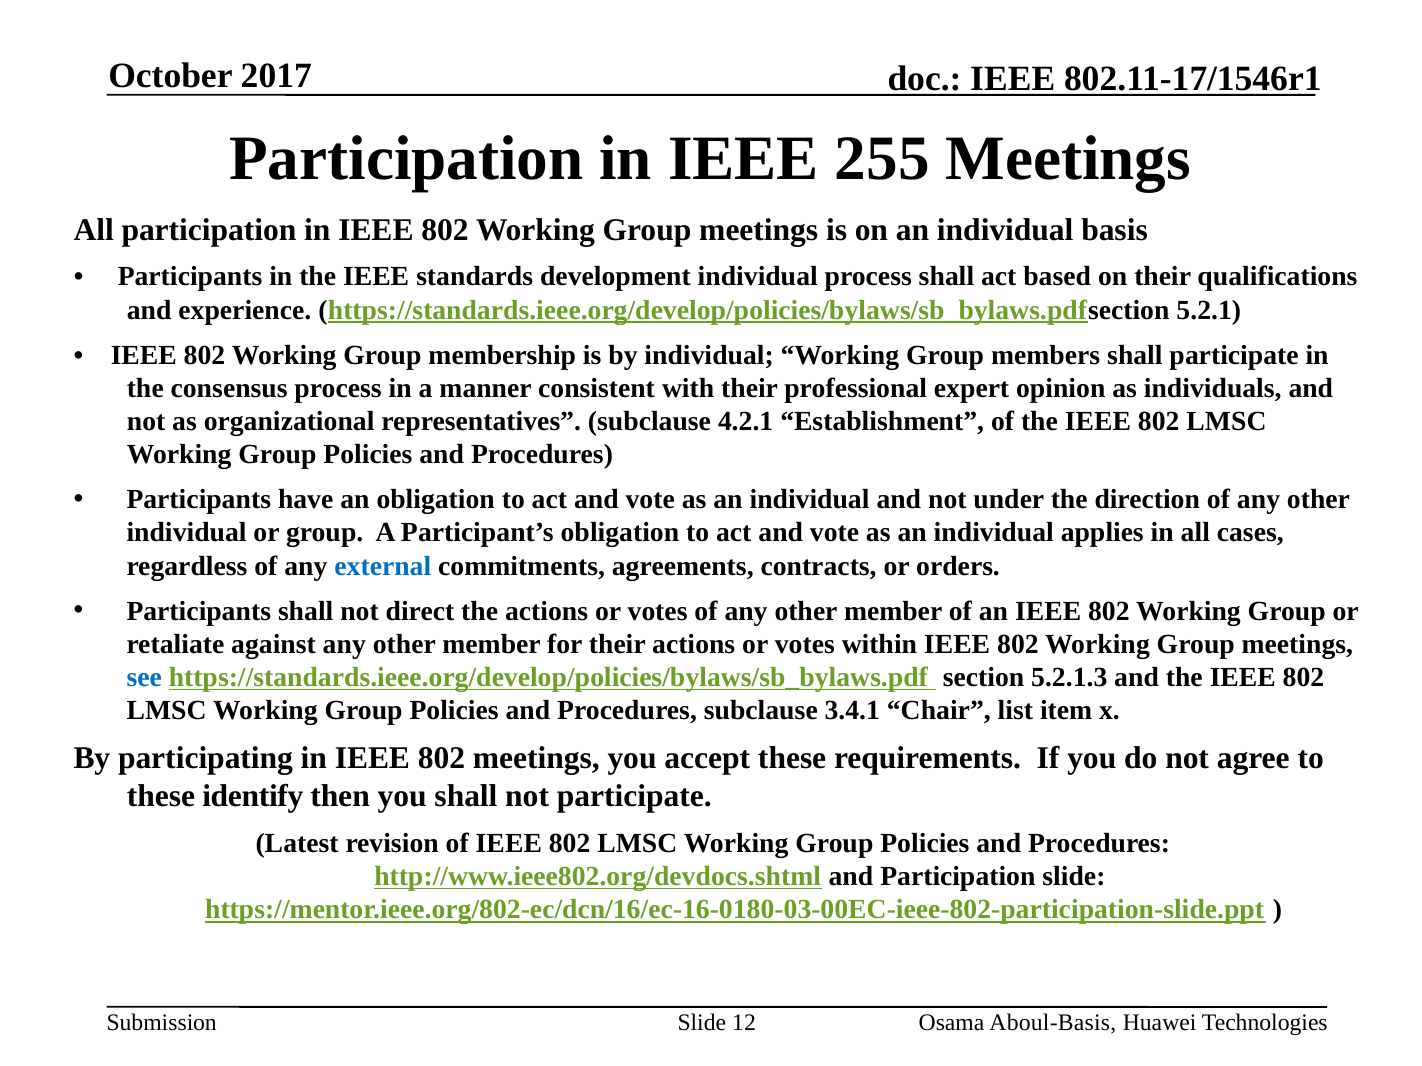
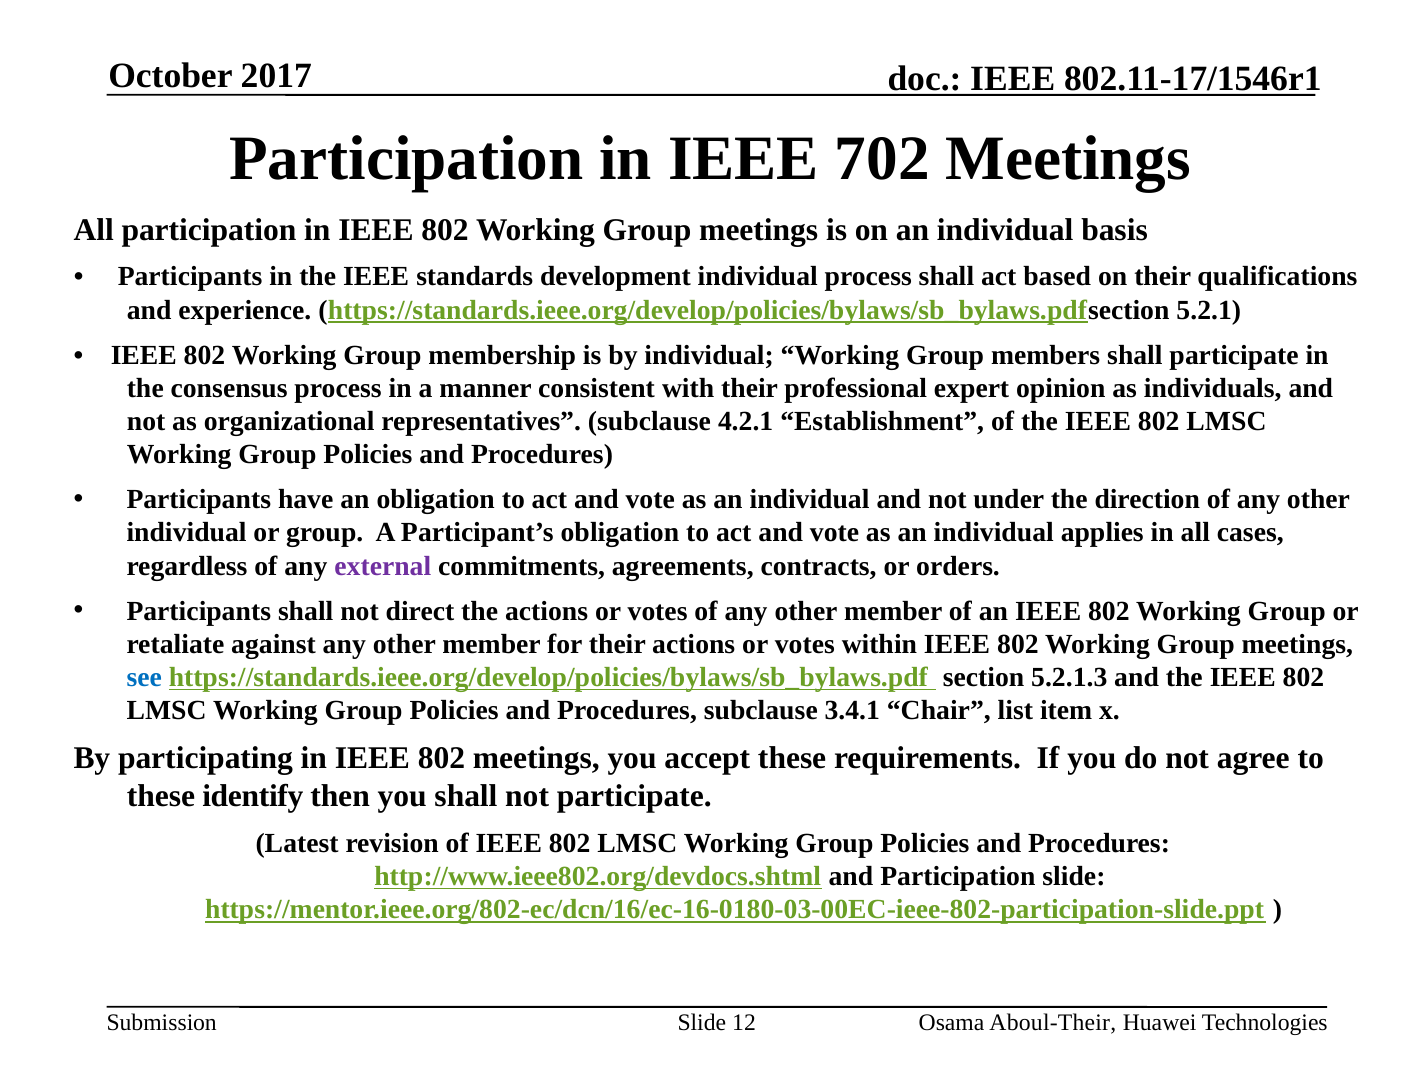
255: 255 -> 702
external colour: blue -> purple
Aboul-Basis: Aboul-Basis -> Aboul-Their
